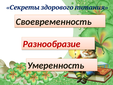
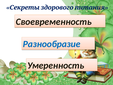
Разнообразие colour: red -> blue
